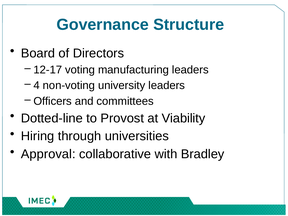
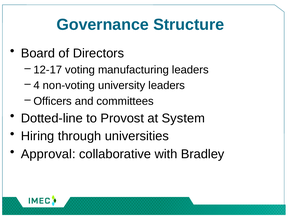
Viability: Viability -> System
